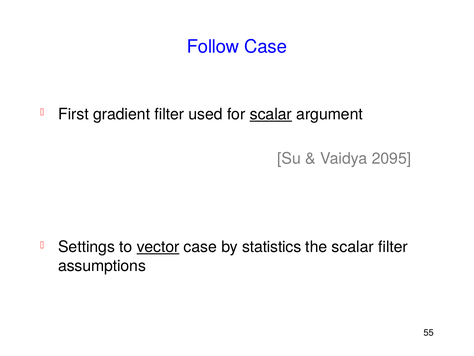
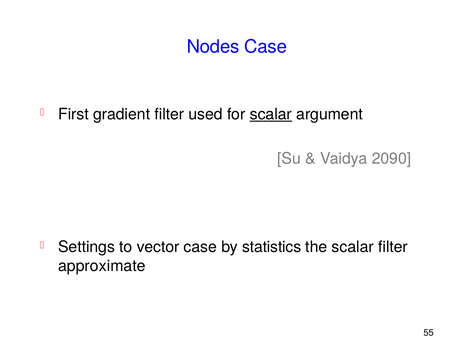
Follow: Follow -> Nodes
2095: 2095 -> 2090
vector underline: present -> none
assumptions: assumptions -> approximate
